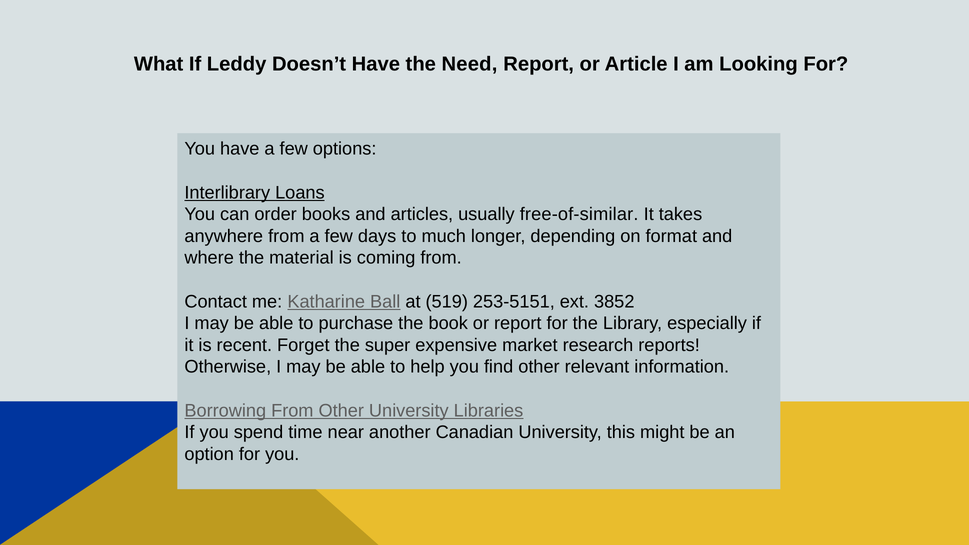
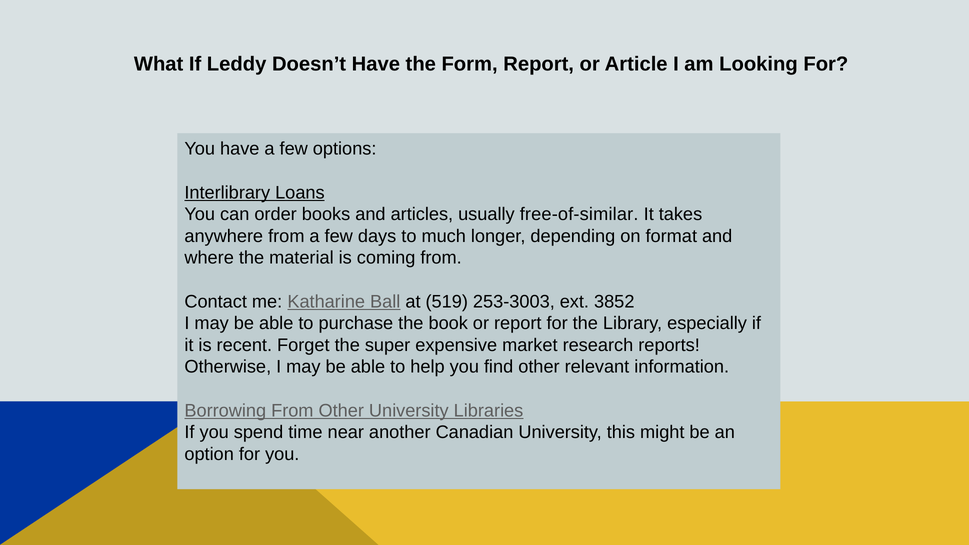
Need: Need -> Form
253-5151: 253-5151 -> 253-3003
